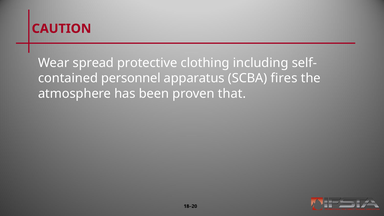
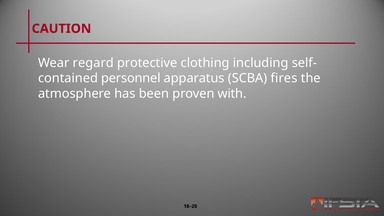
spread: spread -> regard
that: that -> with
